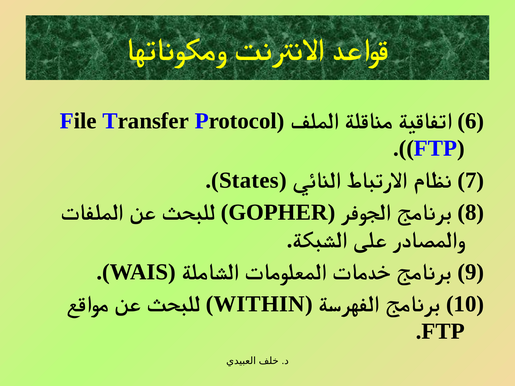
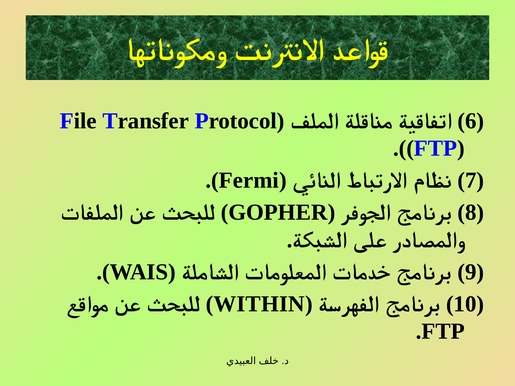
States: States -> Fermi
